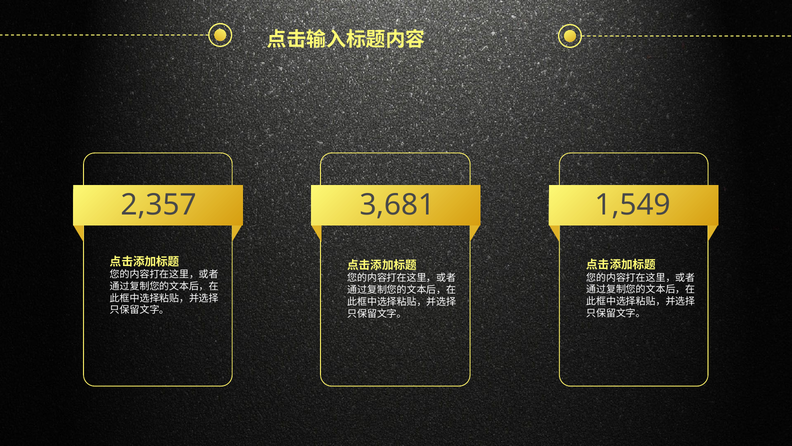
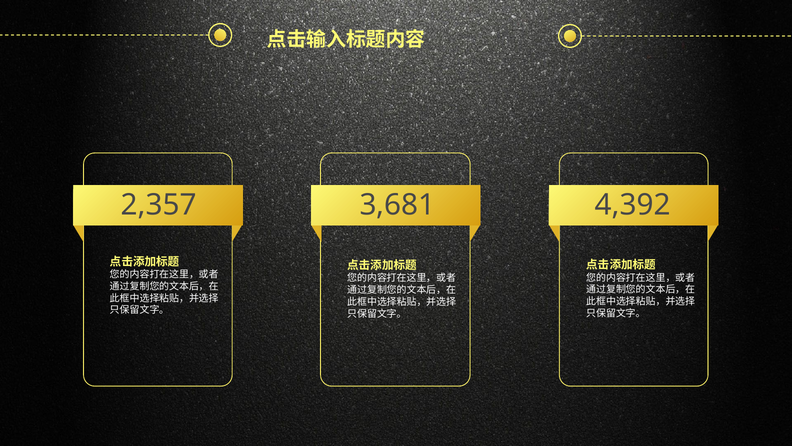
1,549: 1,549 -> 4,392
